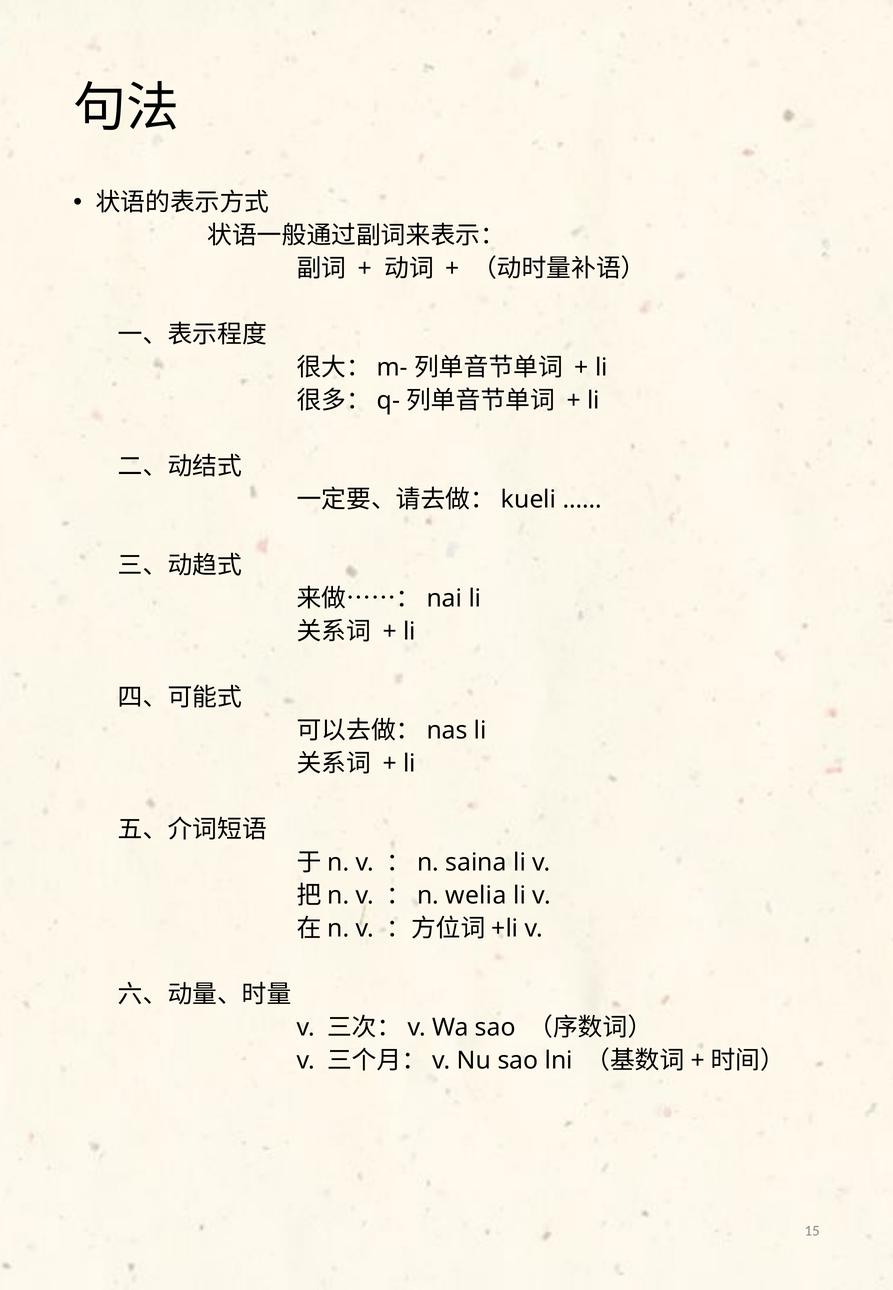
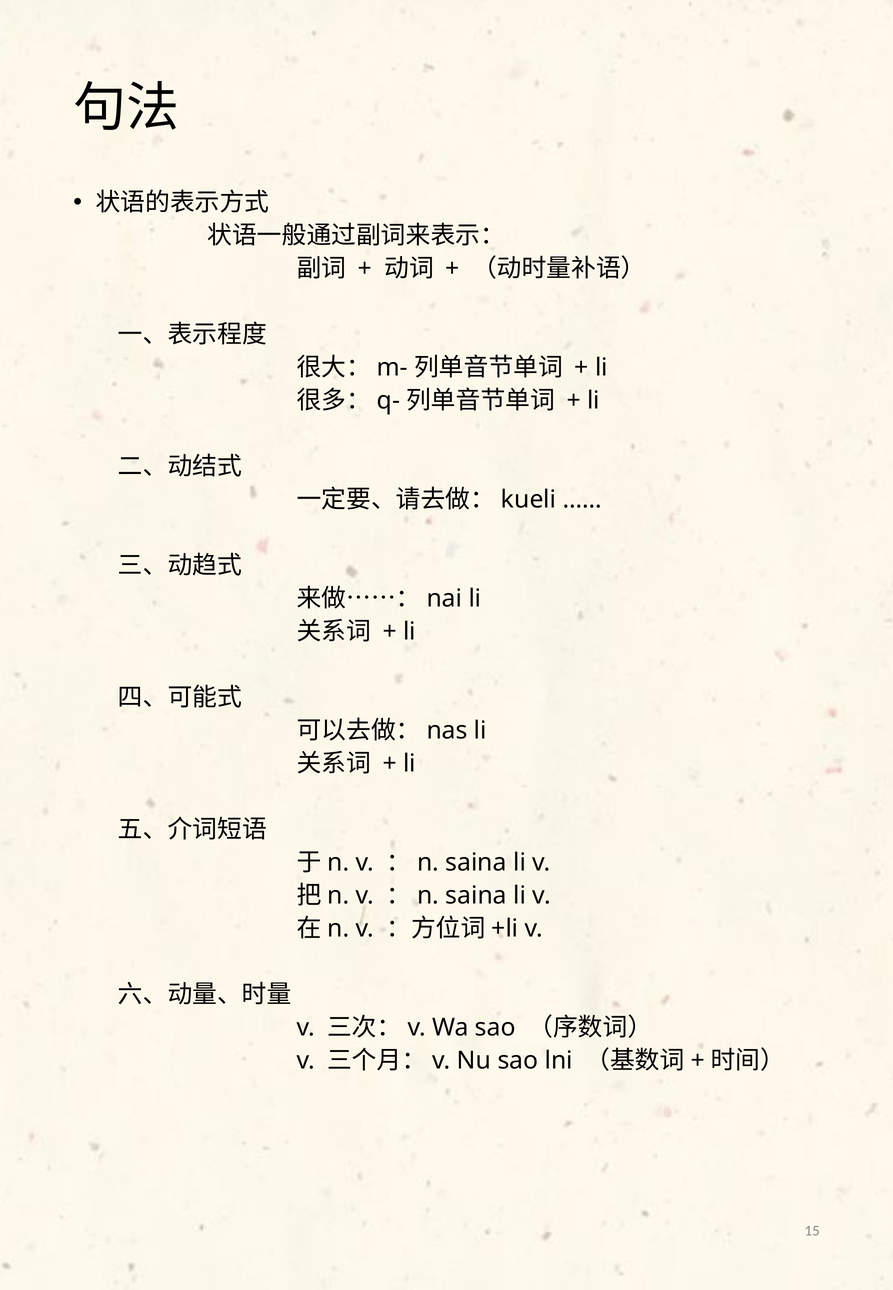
welia at (476, 896): welia -> saina
